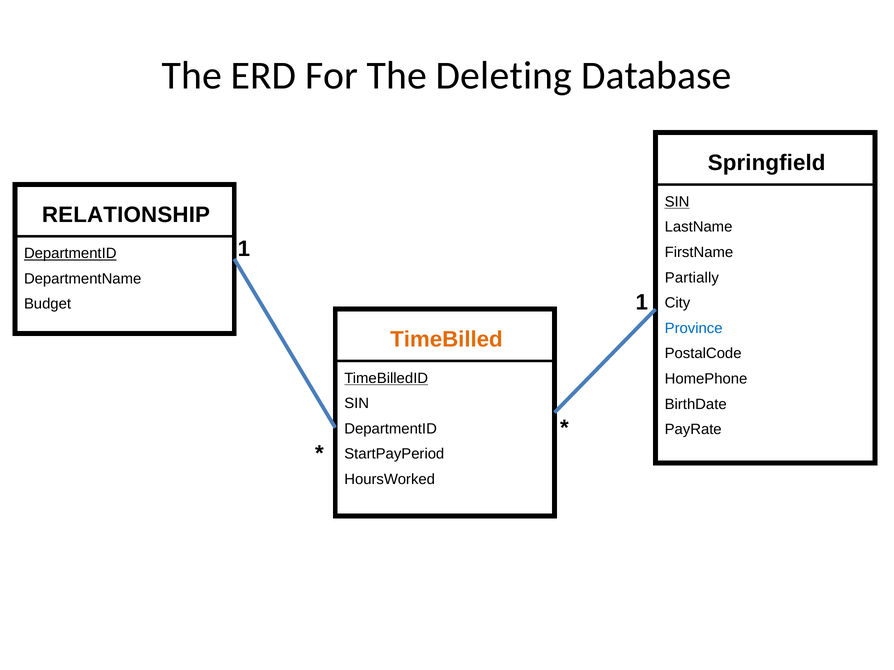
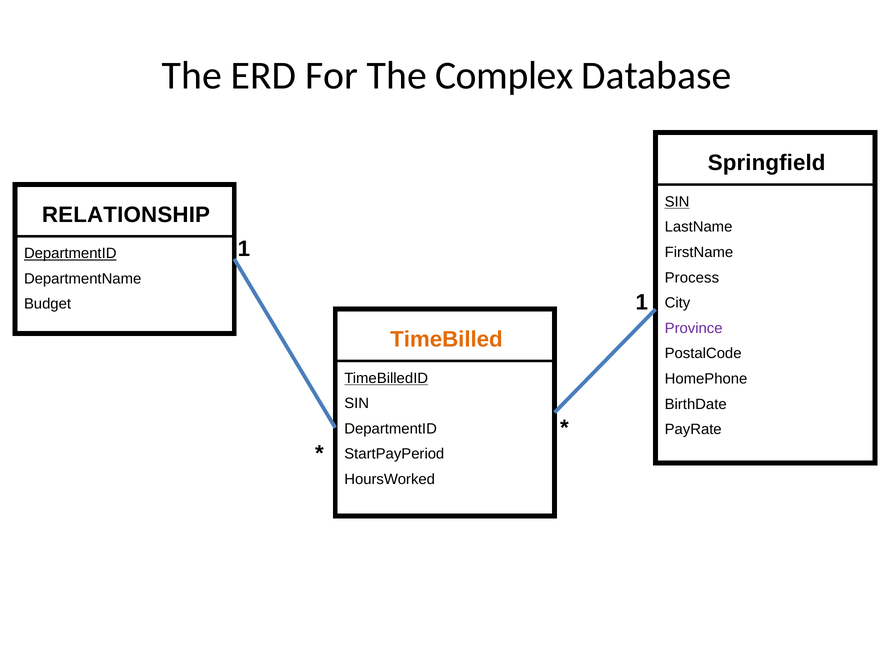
Deleting: Deleting -> Complex
Partially: Partially -> Process
Province colour: blue -> purple
